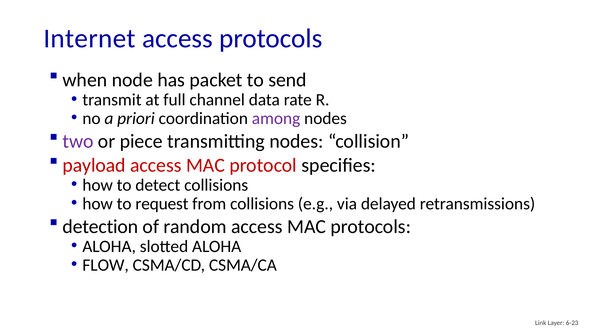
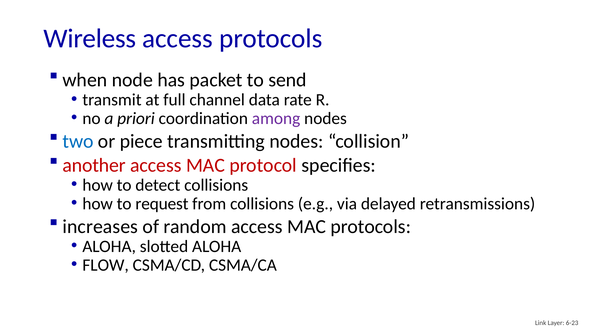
Internet: Internet -> Wireless
two colour: purple -> blue
payload: payload -> another
detection: detection -> increases
